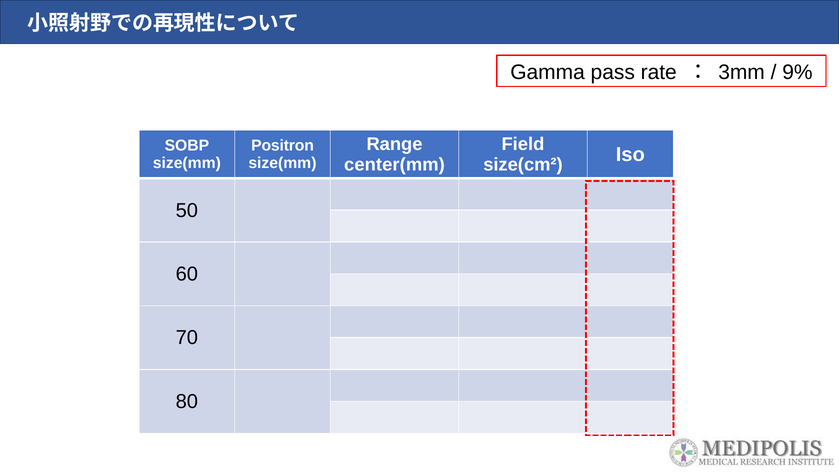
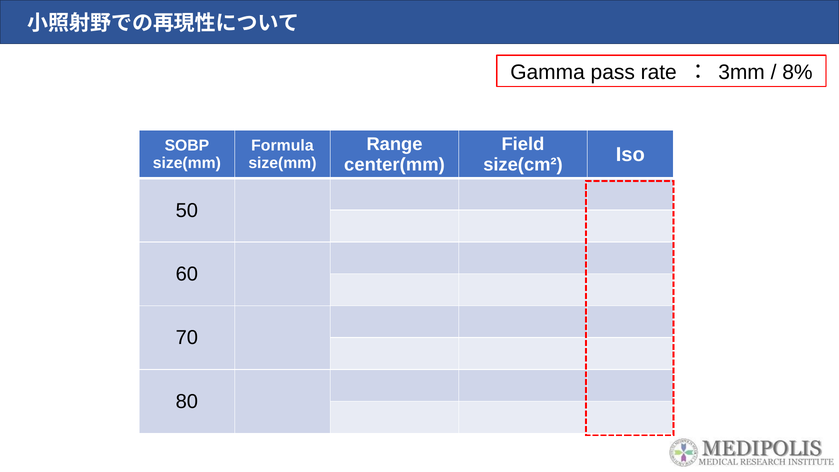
9%: 9% -> 8%
Positron: Positron -> Formula
